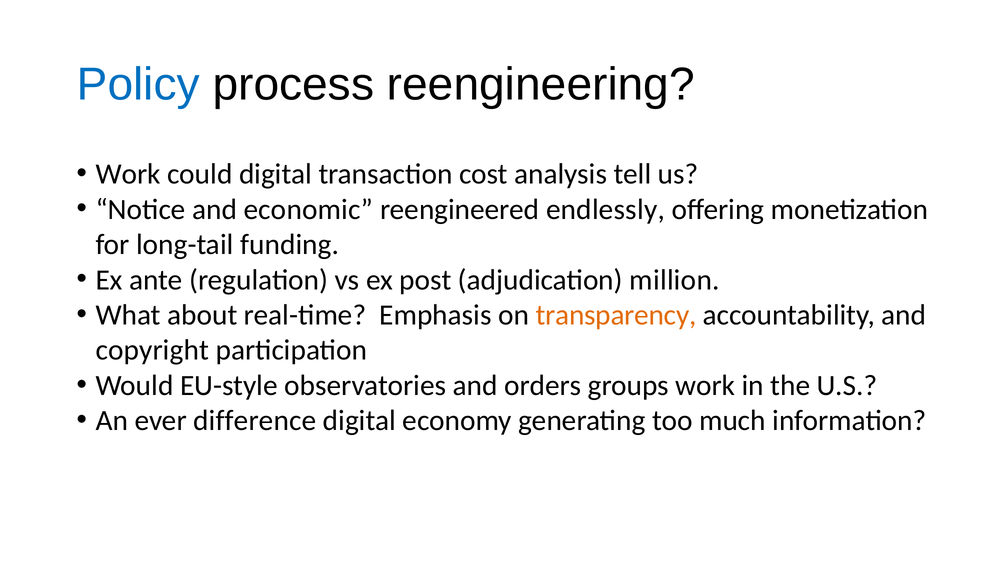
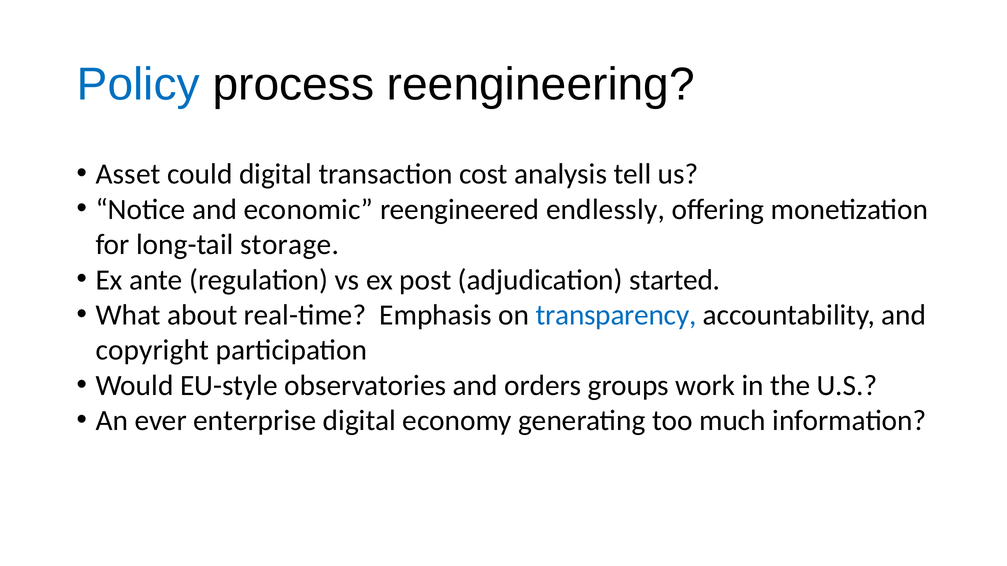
Work at (128, 174): Work -> Asset
funding: funding -> storage
million: million -> started
transparency colour: orange -> blue
difference: difference -> enterprise
